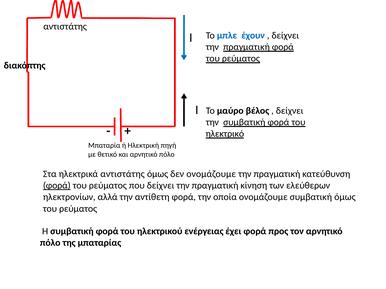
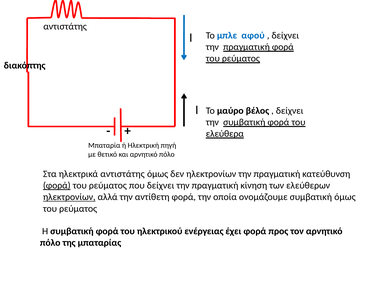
έχουν: έχουν -> αφού
ηλεκτρικό: ηλεκτρικό -> ελεύθερα
δεν ονομάζουμε: ονομάζουμε -> ηλεκτρονίων
ηλεκτρονίων at (69, 197) underline: none -> present
